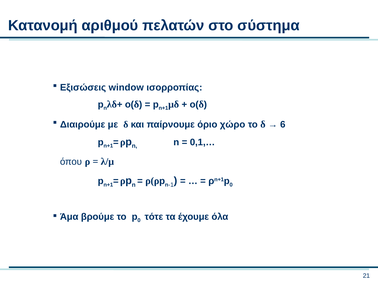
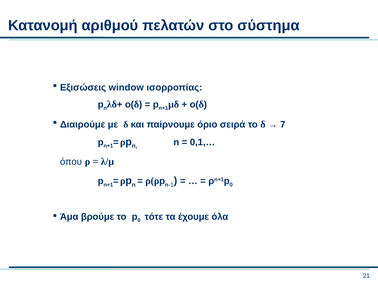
χώρο: χώρο -> σειρά
6: 6 -> 7
